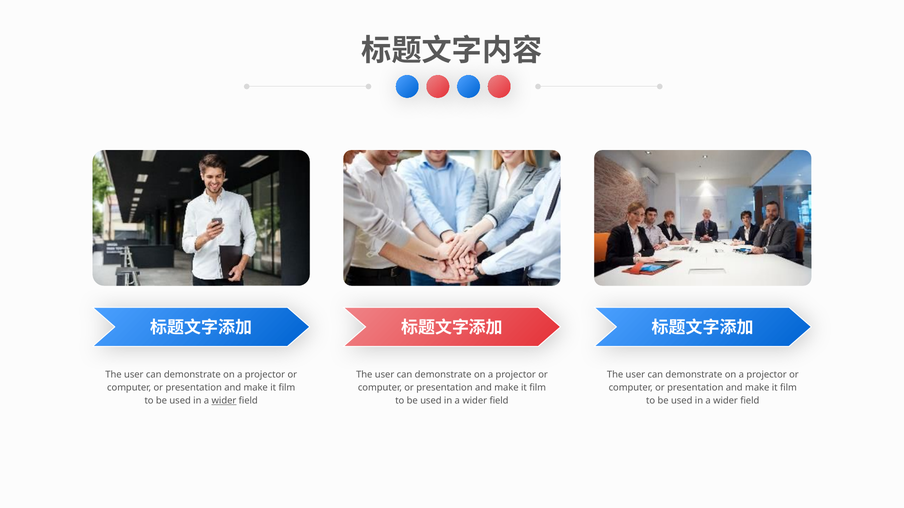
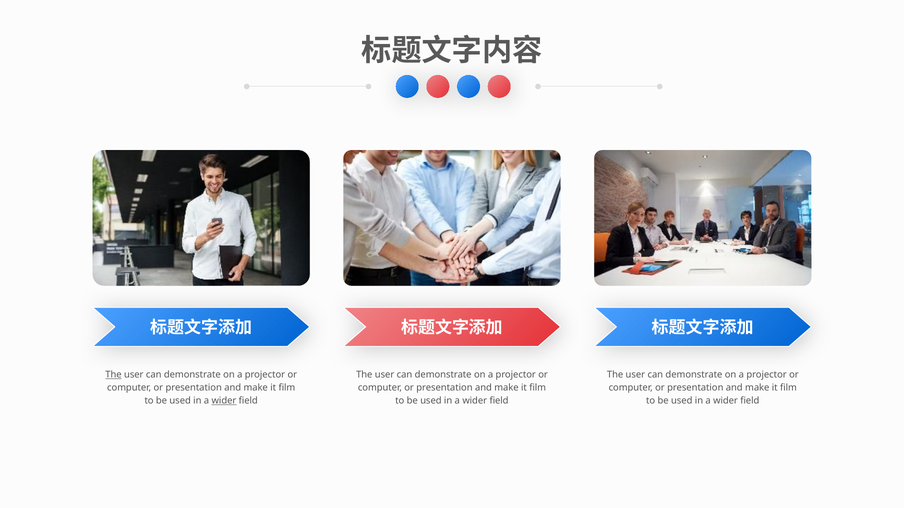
The at (114, 375) underline: none -> present
